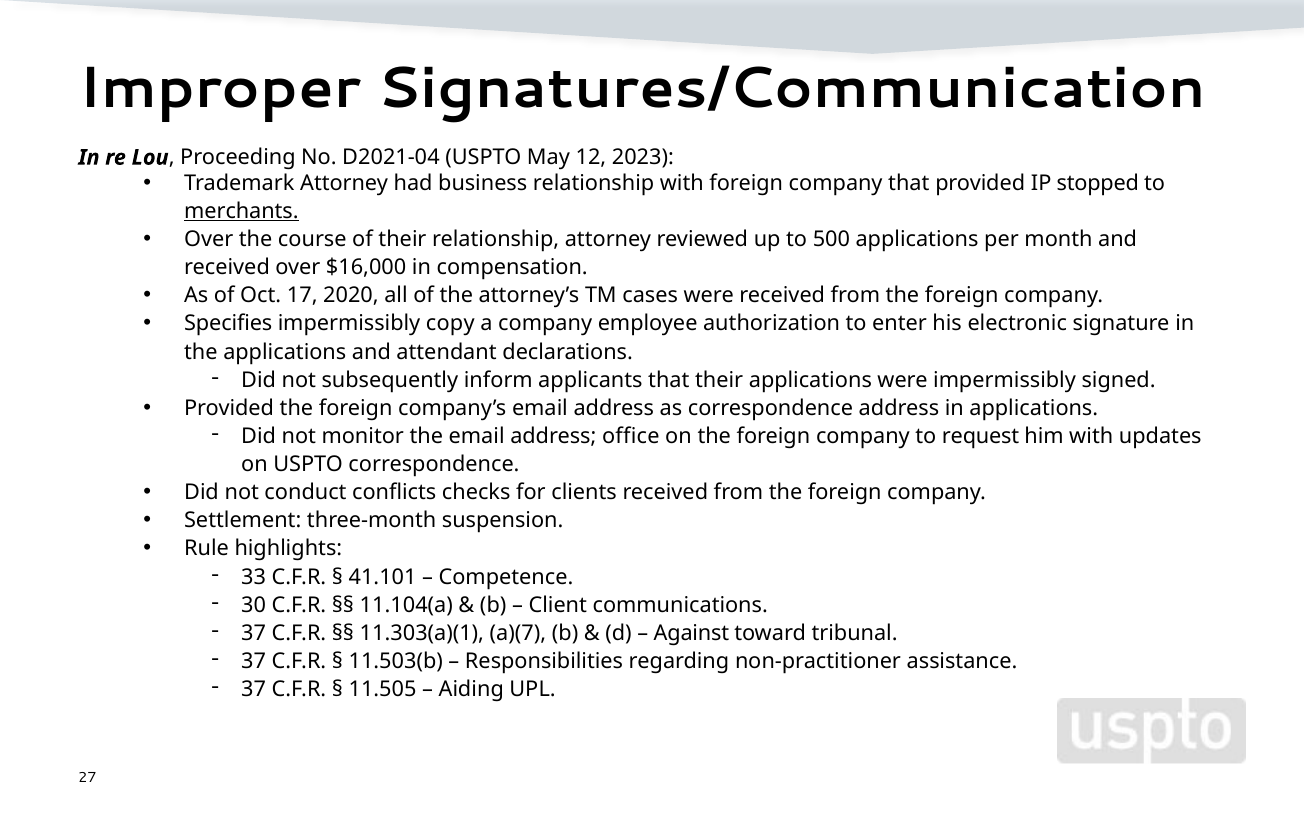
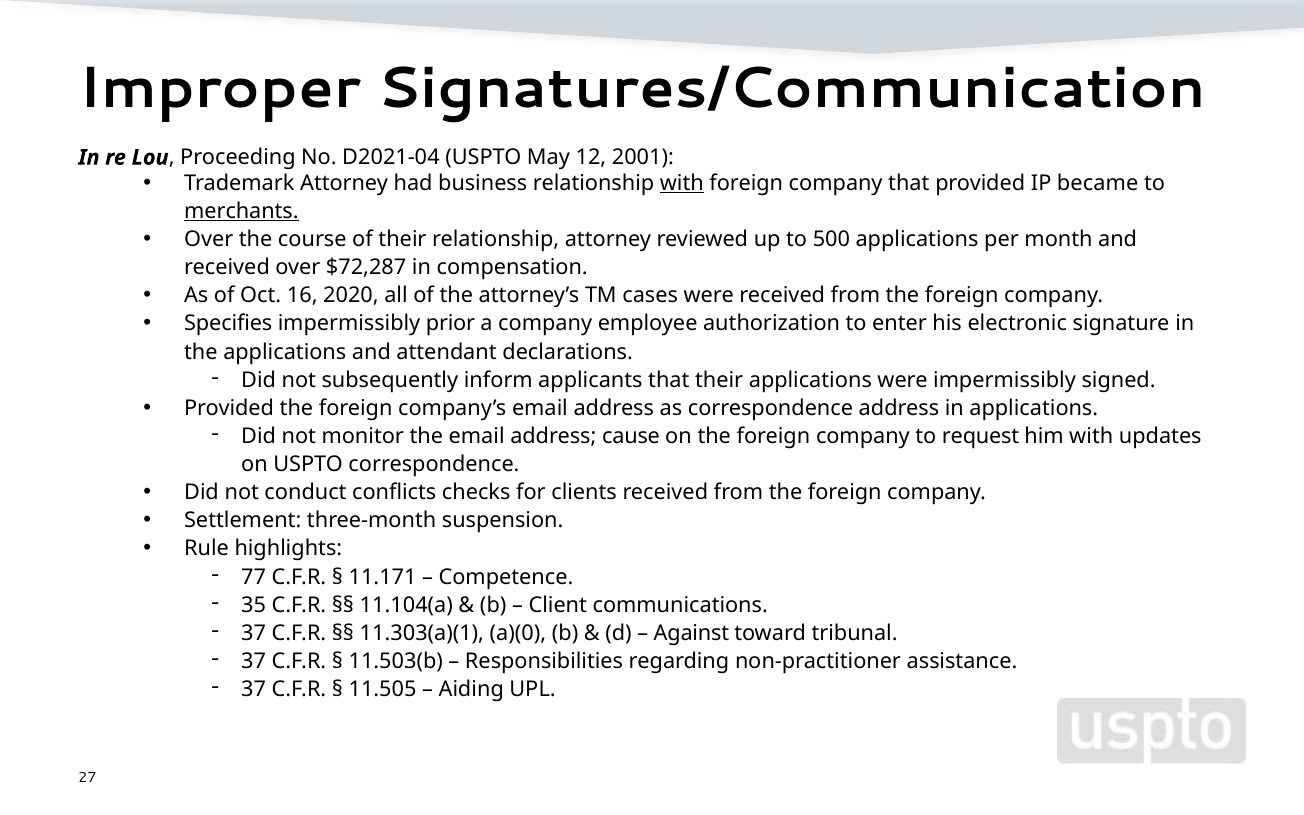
2023: 2023 -> 2001
with at (682, 183) underline: none -> present
stopped: stopped -> became
$16,000: $16,000 -> $72,287
17: 17 -> 16
copy: copy -> prior
office: office -> cause
33: 33 -> 77
41.101: 41.101 -> 11.171
30: 30 -> 35
a)(7: a)(7 -> a)(0
